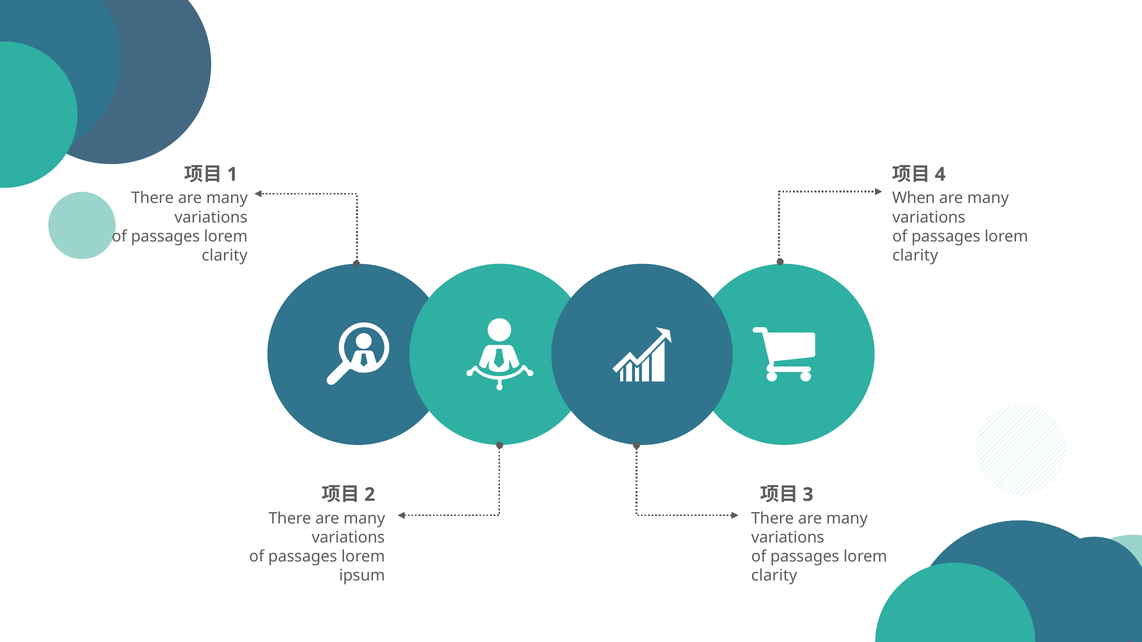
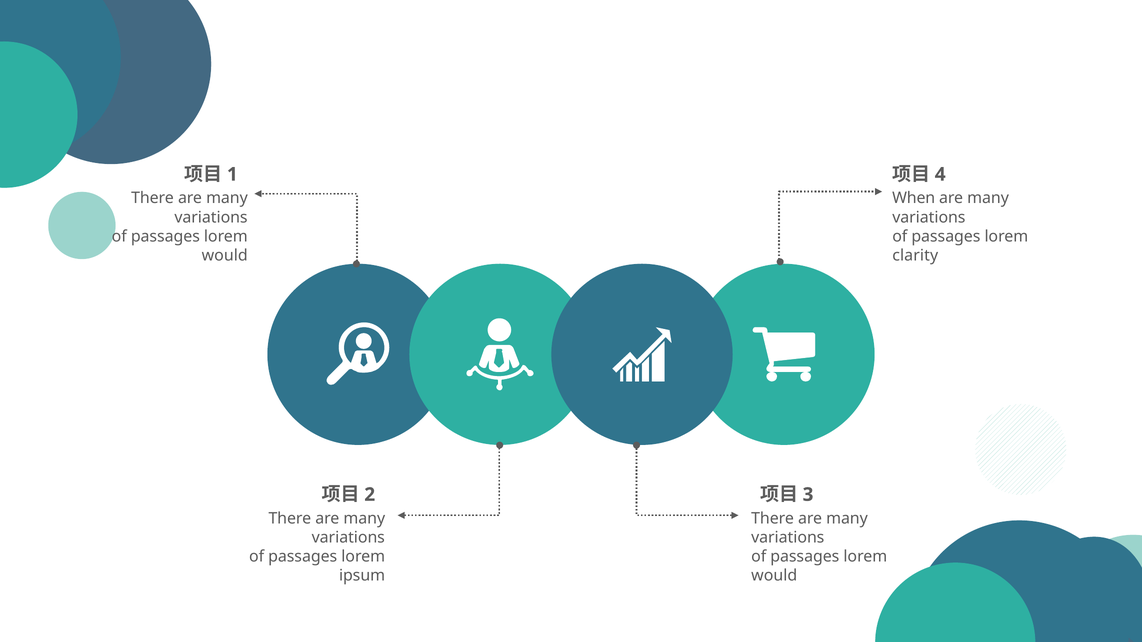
clarity at (225, 255): clarity -> would
clarity at (774, 576): clarity -> would
